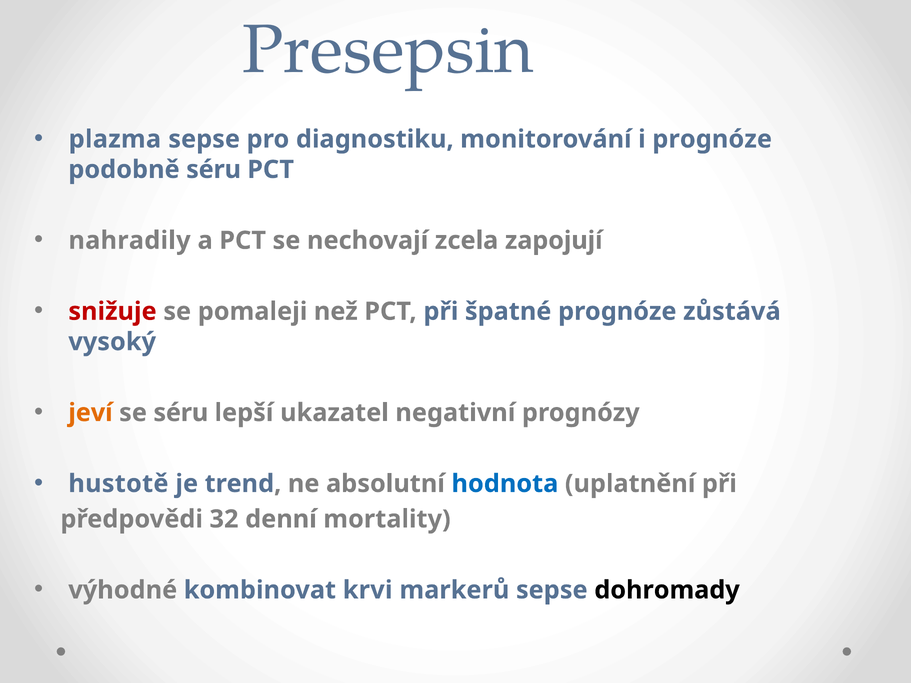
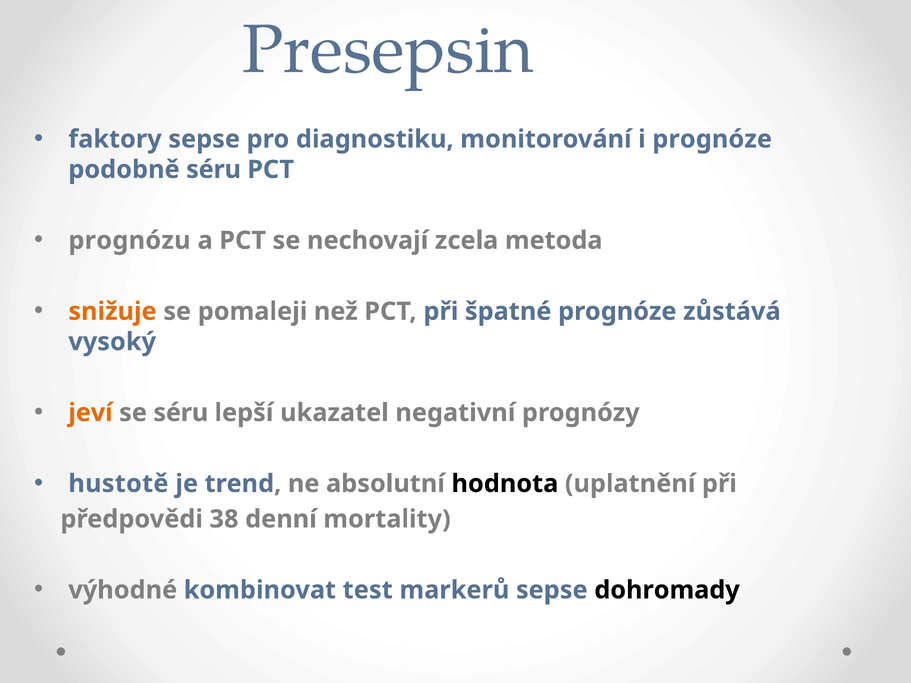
plazma: plazma -> faktory
nahradily: nahradily -> prognózu
zapojují: zapojují -> metoda
snižuje colour: red -> orange
hodnota colour: blue -> black
32: 32 -> 38
krvi: krvi -> test
